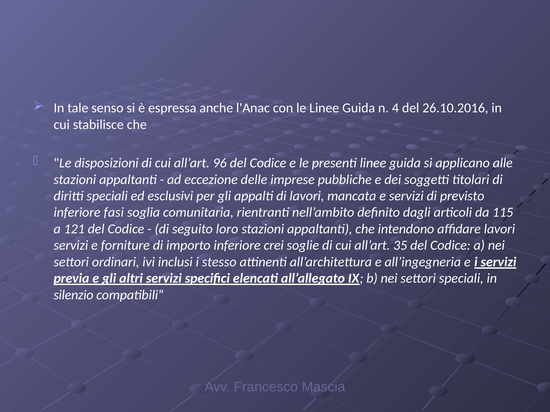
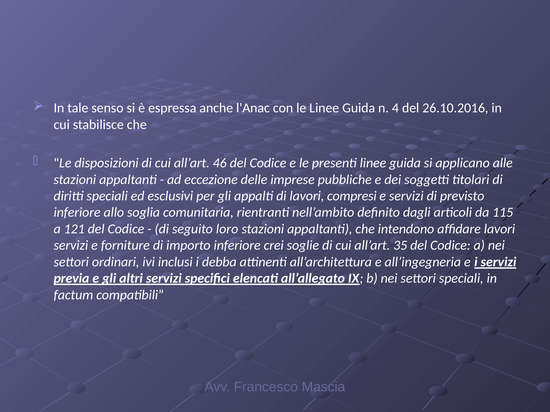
96: 96 -> 46
mancata: mancata -> compresi
fasi: fasi -> allo
stesso: stesso -> debba
silenzio: silenzio -> factum
